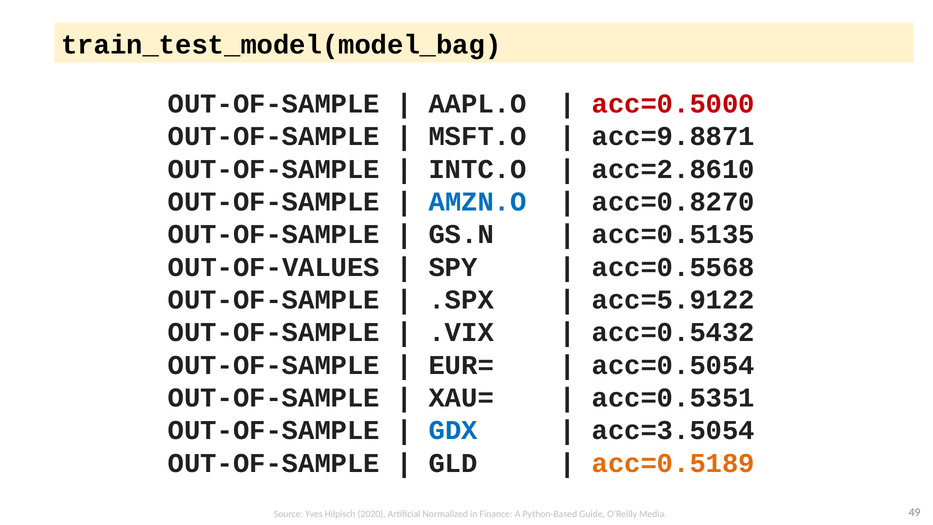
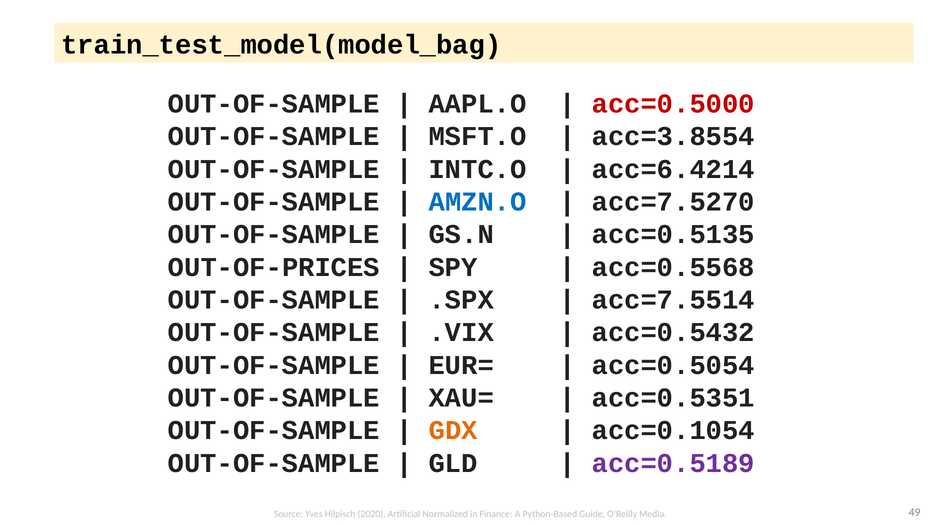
acc=9.8871: acc=9.8871 -> acc=3.8554
acc=2.8610: acc=2.8610 -> acc=6.4214
acc=0.8270: acc=0.8270 -> acc=7.5270
OUT-OF-VALUES: OUT-OF-VALUES -> OUT-OF-PRICES
acc=5.9122: acc=5.9122 -> acc=7.5514
GDX colour: blue -> orange
acc=3.5054: acc=3.5054 -> acc=0.1054
acc=0.5189 colour: orange -> purple
